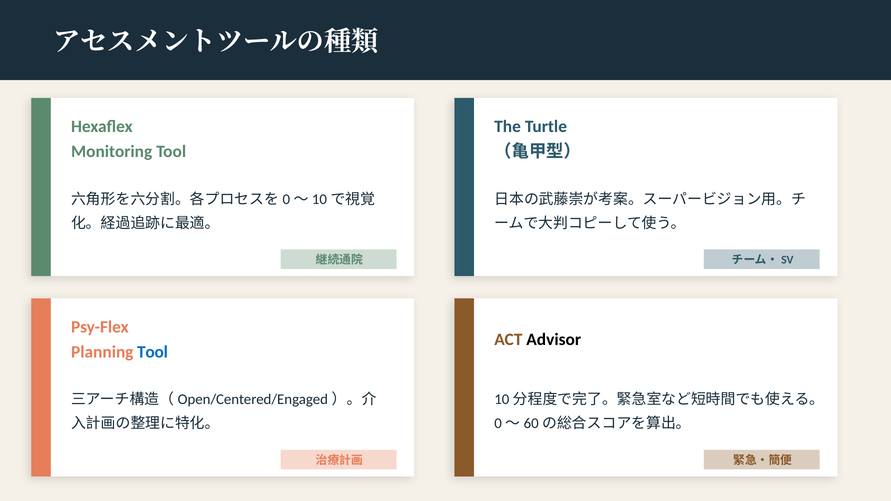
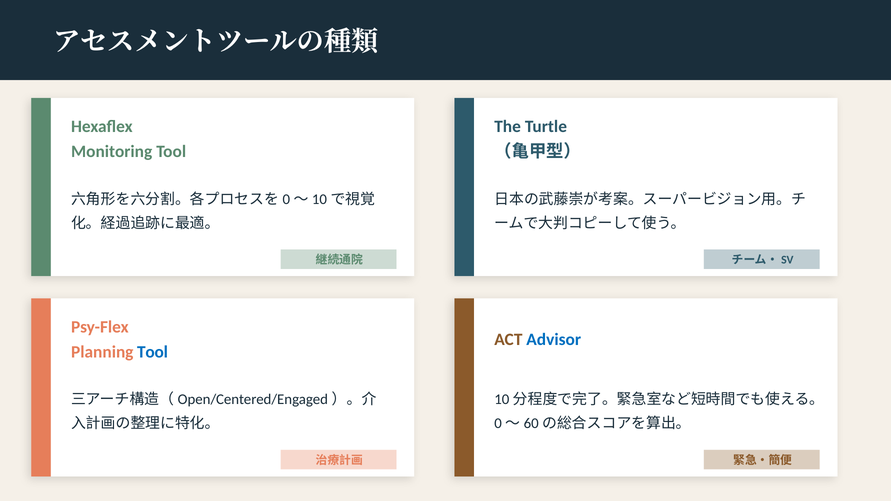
Advisor colour: black -> blue
